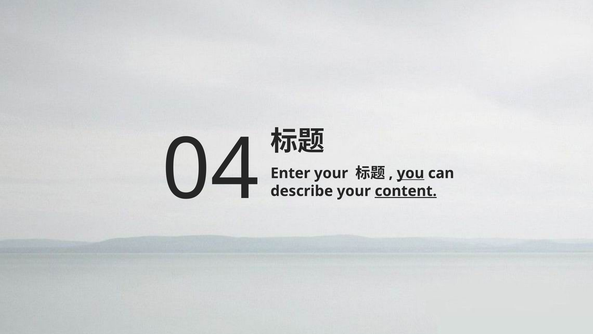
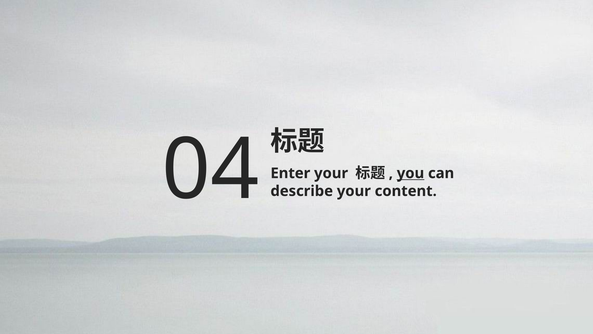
content underline: present -> none
